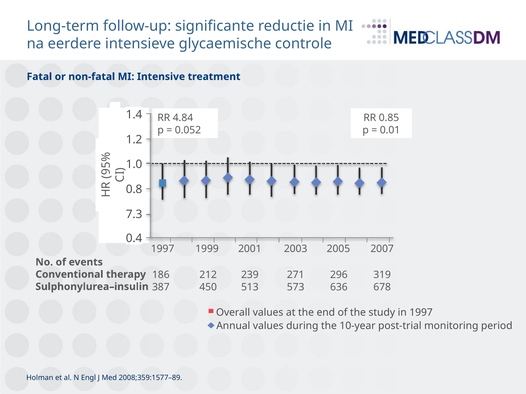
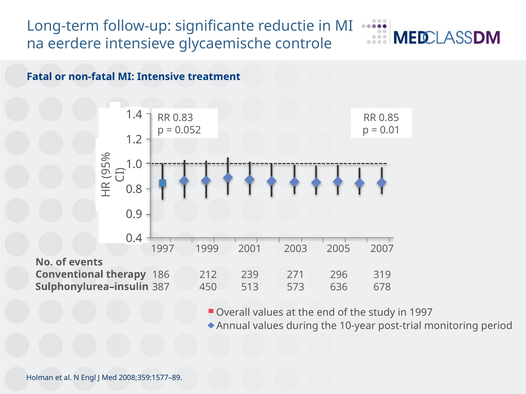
4.84: 4.84 -> 0.83
7.3: 7.3 -> 0.9
